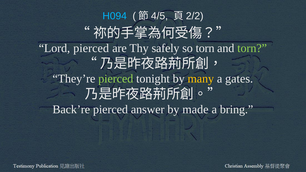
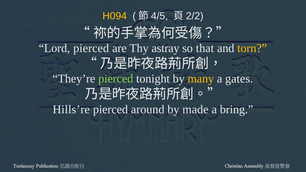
H094 colour: light blue -> yellow
safely: safely -> astray
so torn: torn -> that
torn at (252, 48) colour: light green -> yellow
Back’re: Back’re -> Hills’re
answer: answer -> around
